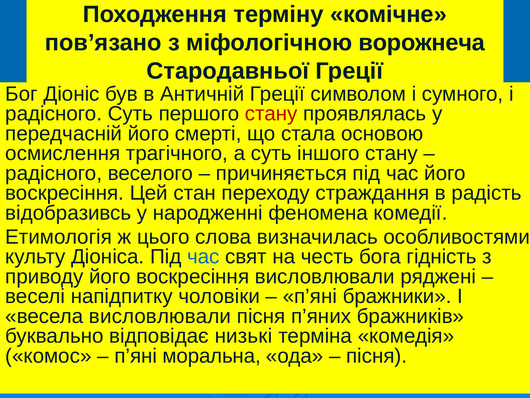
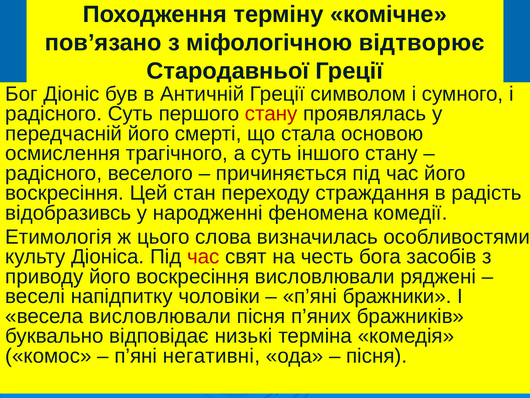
ворожнеча: ворожнеча -> відтворює
час at (203, 256) colour: blue -> red
гідність: гідність -> засобів
моральна: моральна -> негативні
